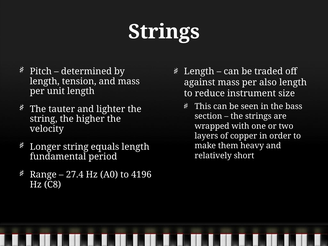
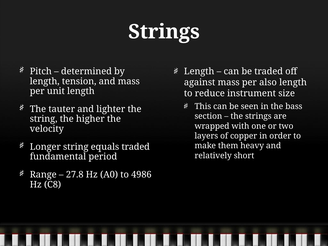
equals length: length -> traded
27.4: 27.4 -> 27.8
4196: 4196 -> 4986
